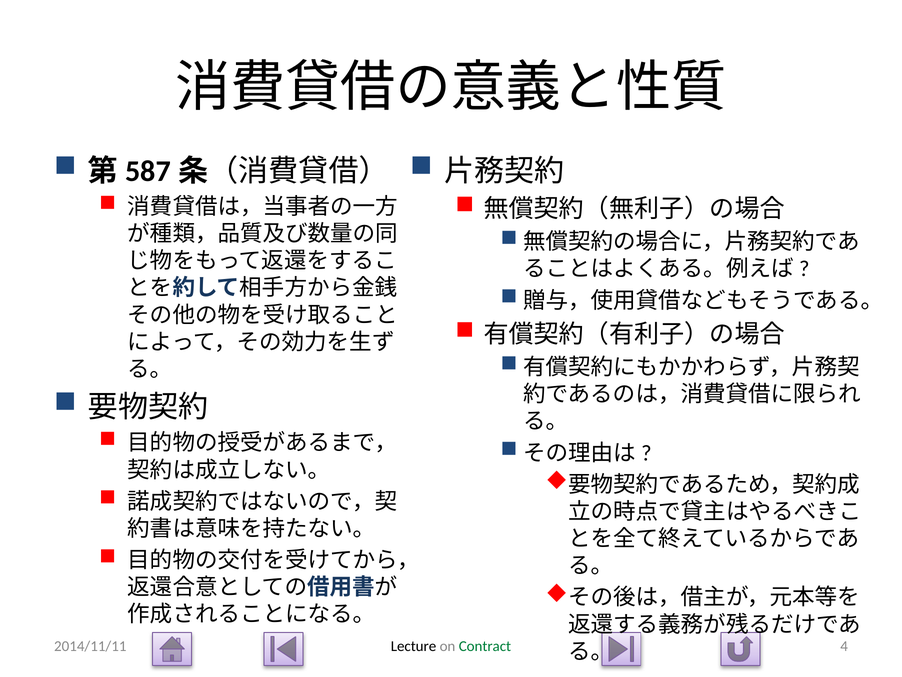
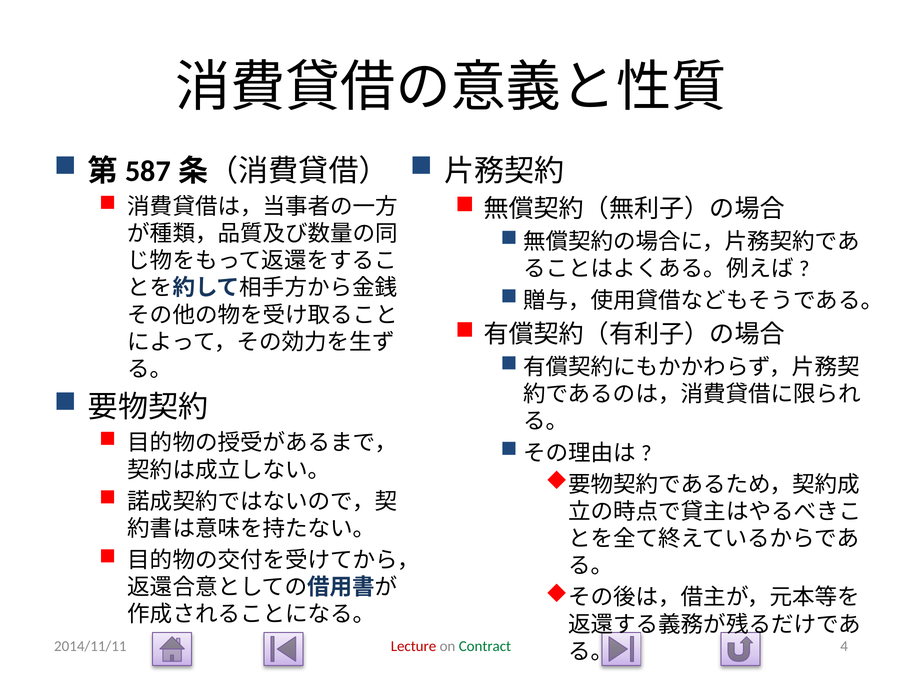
Lecture colour: black -> red
